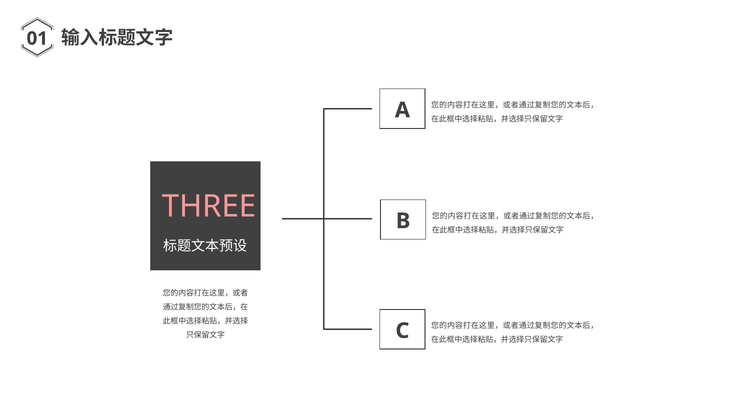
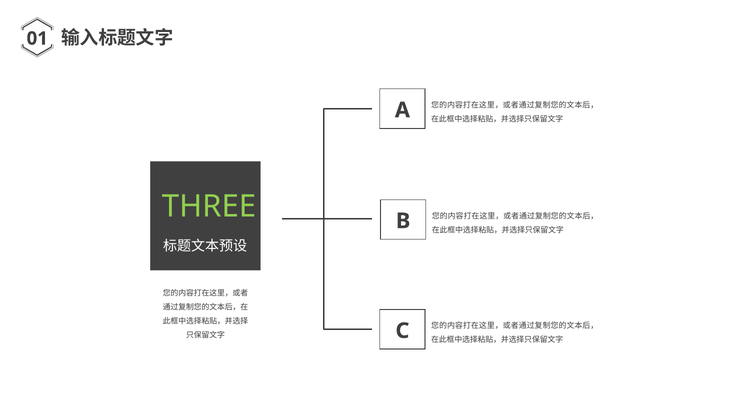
THREE colour: pink -> light green
